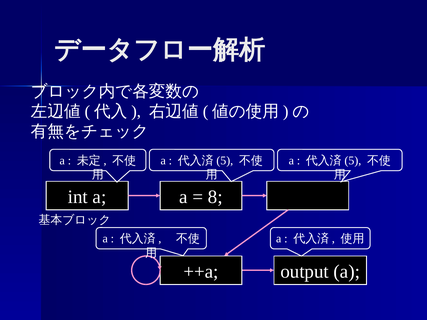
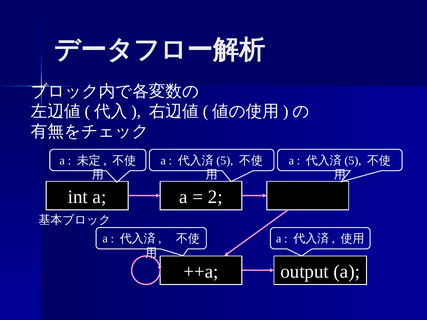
8: 8 -> 2
